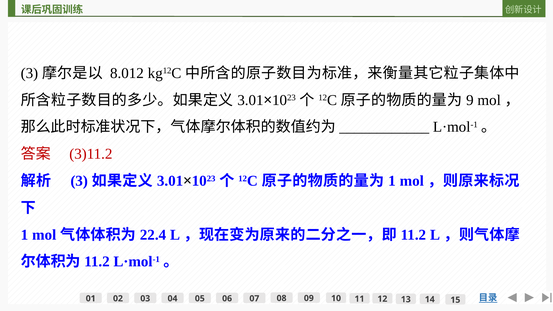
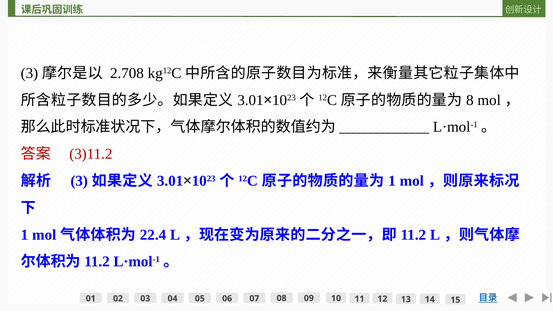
8.012: 8.012 -> 2.708
9: 9 -> 8
